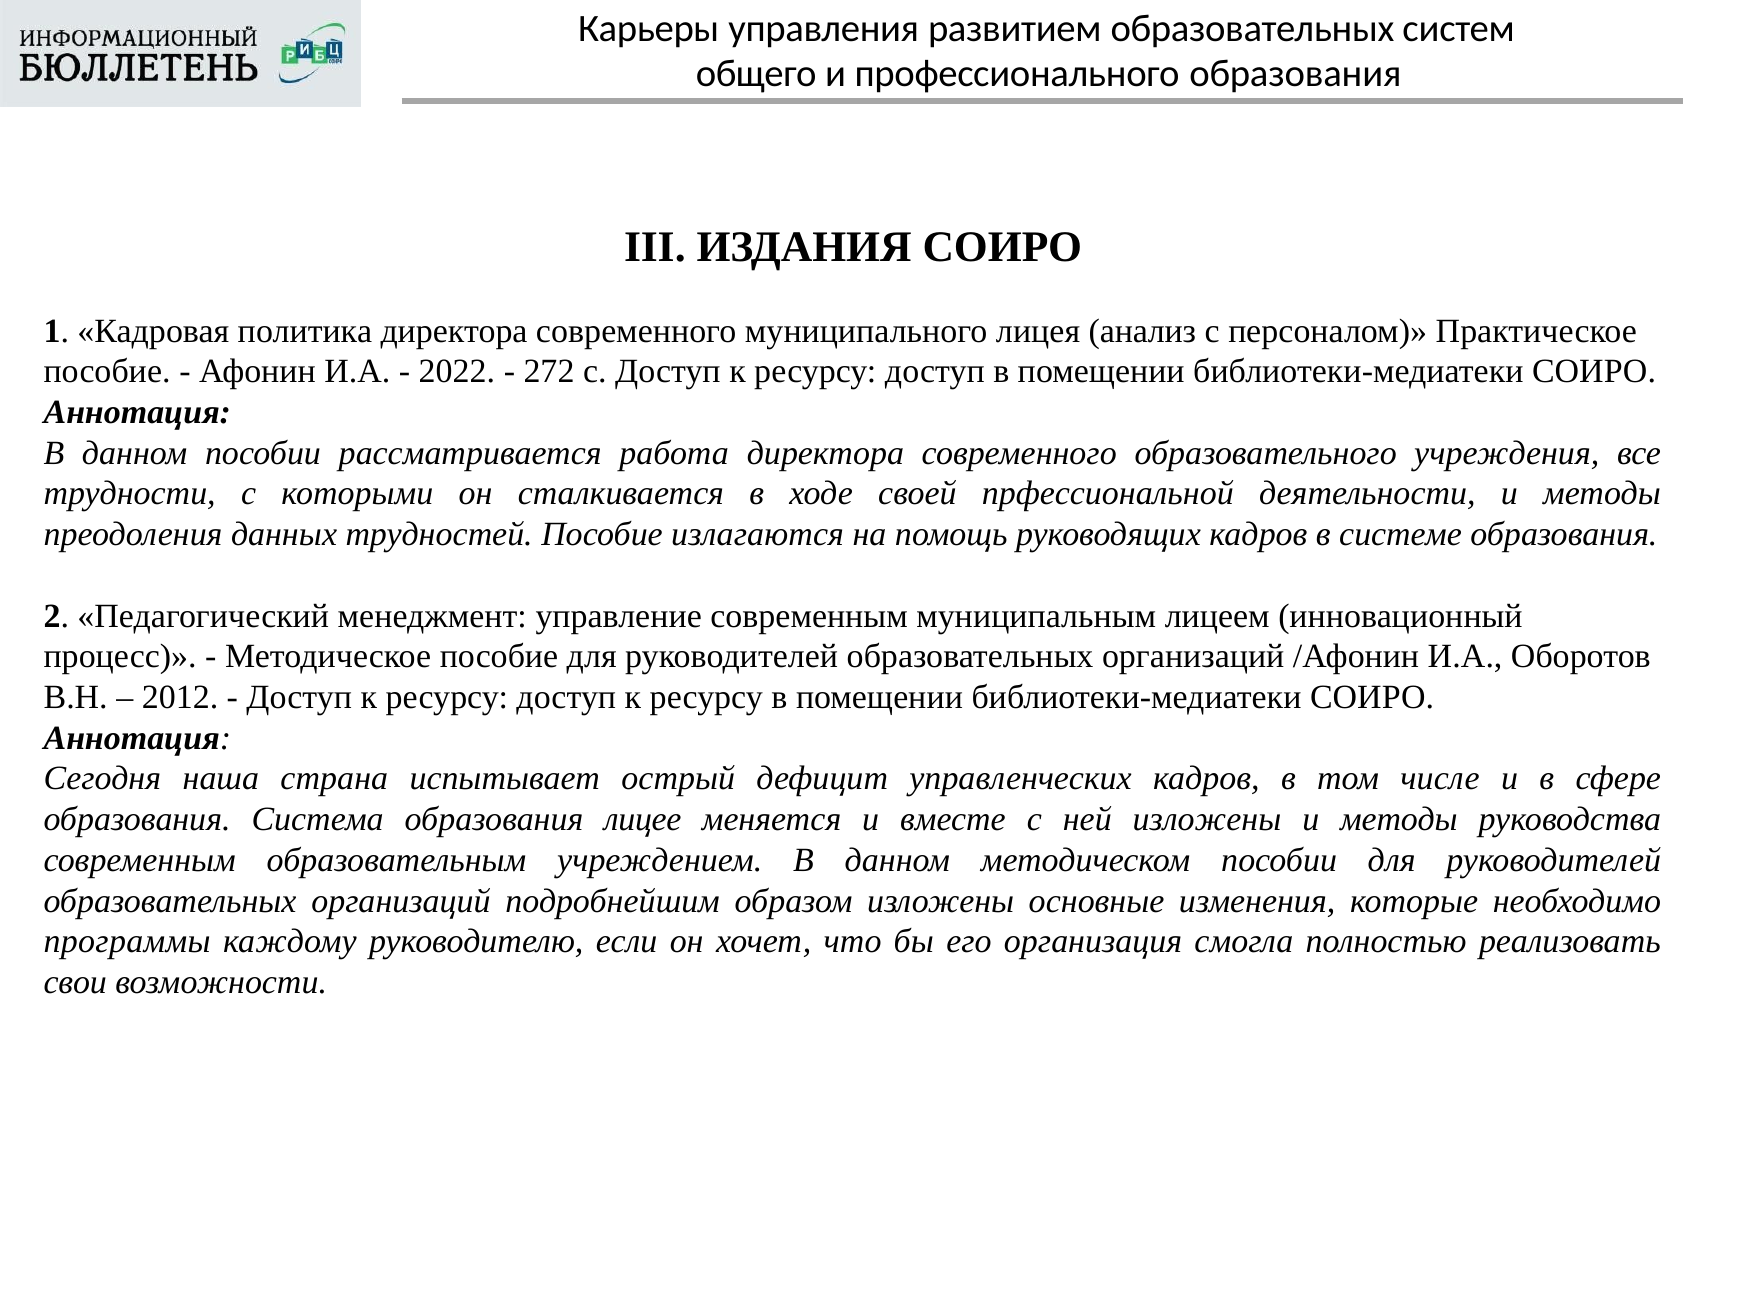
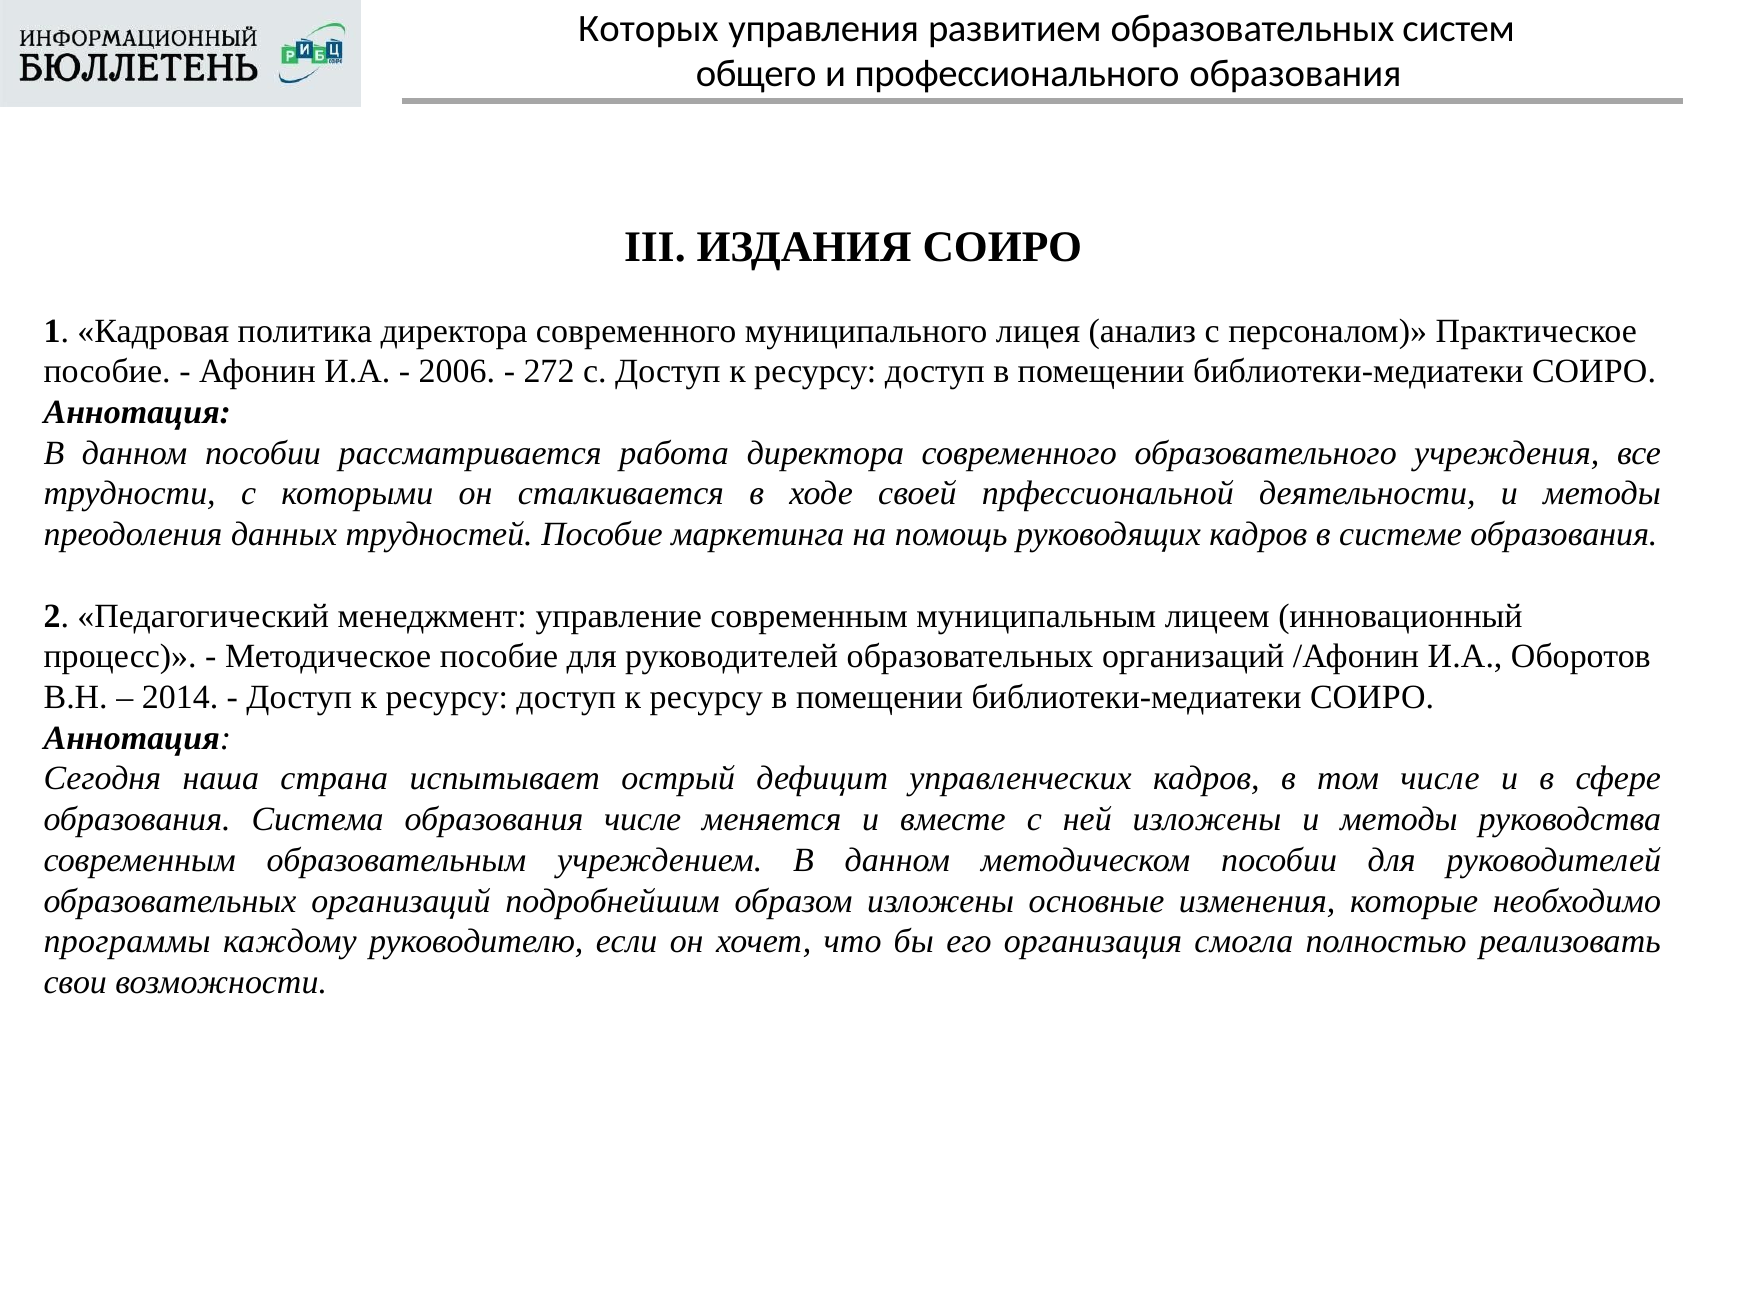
Карьеры: Карьеры -> Которых
2022: 2022 -> 2006
излагаются: излагаются -> маркетинга
2012: 2012 -> 2014
образования лицее: лицее -> числе
